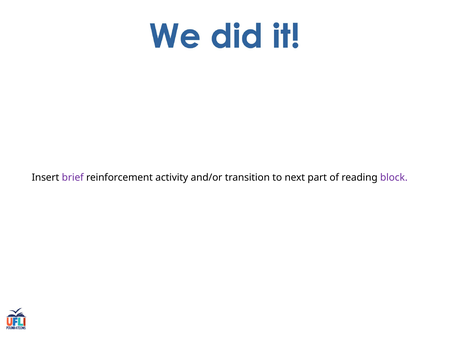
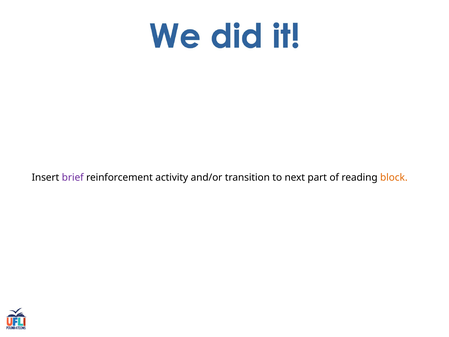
block colour: purple -> orange
